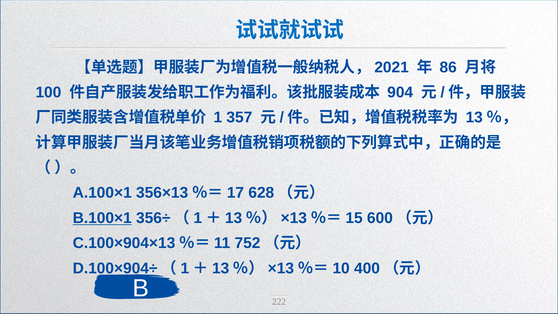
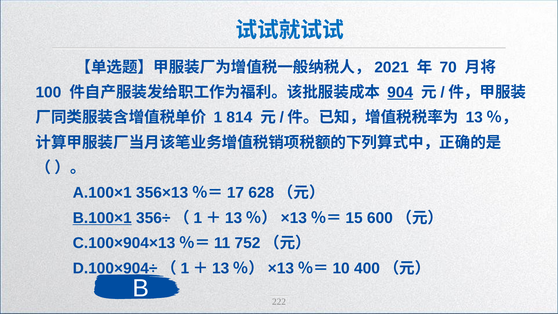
86: 86 -> 70
904 underline: none -> present
357: 357 -> 814
